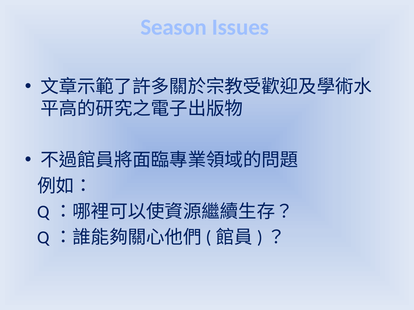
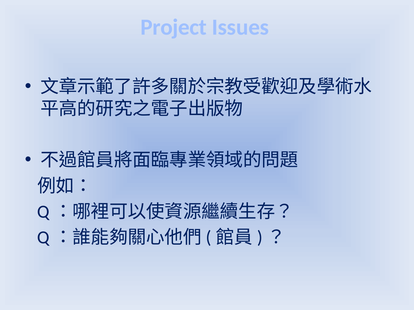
Season: Season -> Project
